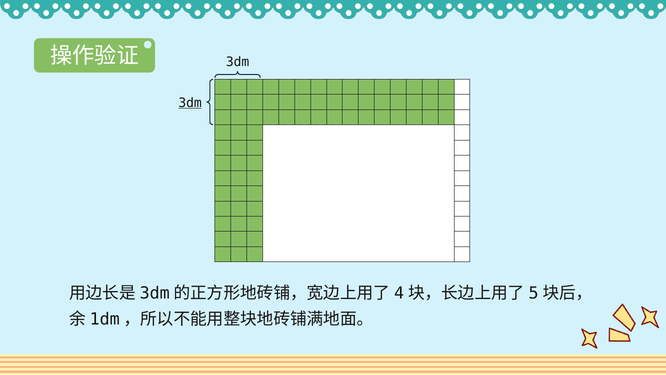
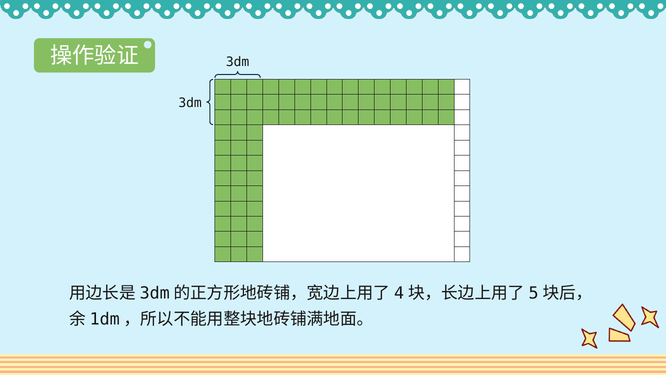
3dm at (190, 103) underline: present -> none
